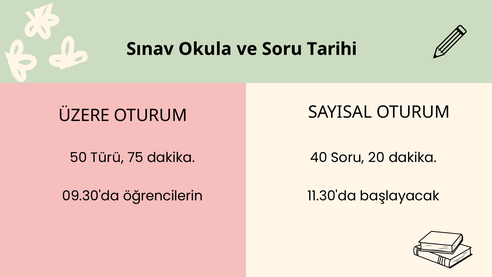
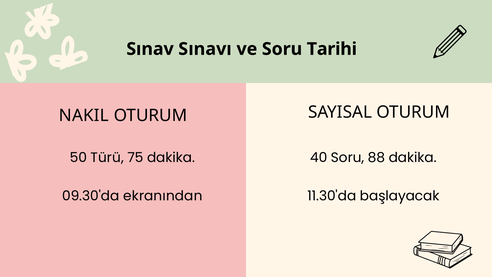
Okula: Okula -> Sınavı
ÜZERE: ÜZERE -> NAKIL
20: 20 -> 88
öğrencilerin: öğrencilerin -> ekranından
